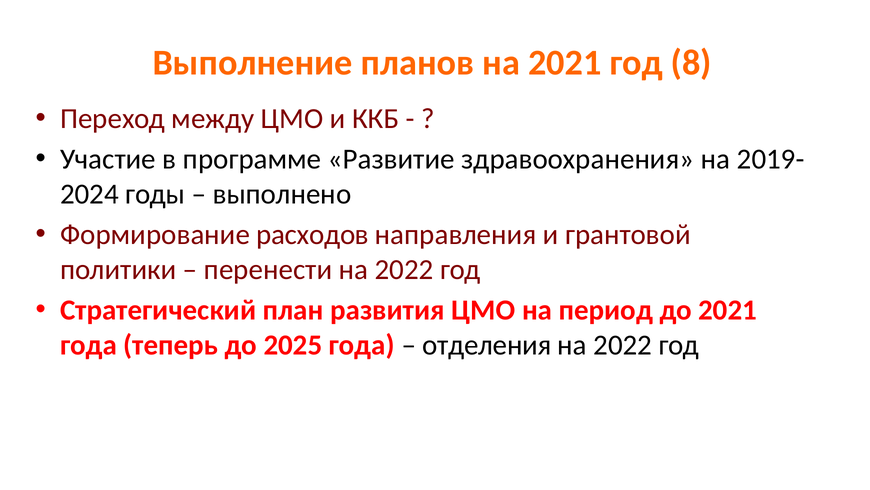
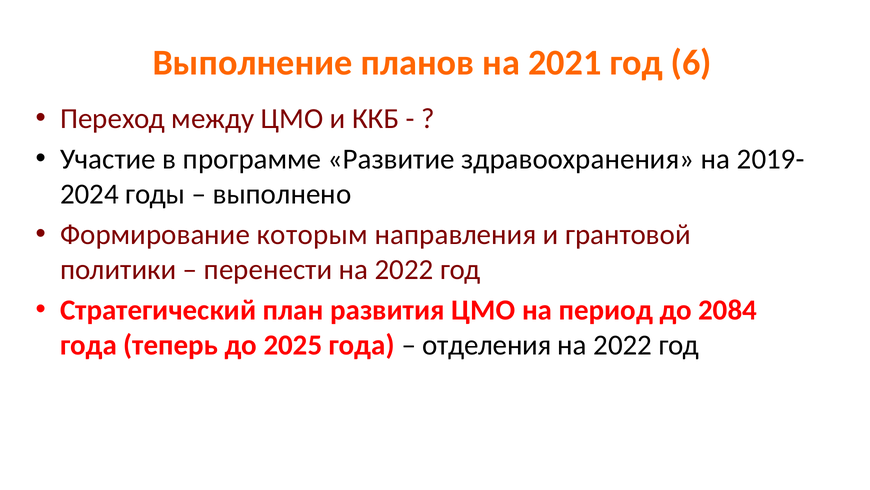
8: 8 -> 6
расходов: расходов -> которым
до 2021: 2021 -> 2084
